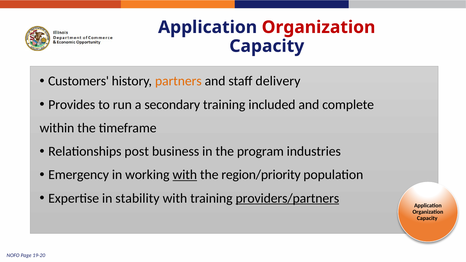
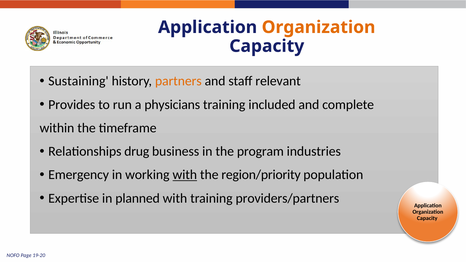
Organization at (319, 27) colour: red -> orange
Customers: Customers -> Sustaining
delivery: delivery -> relevant
secondary: secondary -> physicians
post: post -> drug
stability: stability -> planned
providers/partners underline: present -> none
